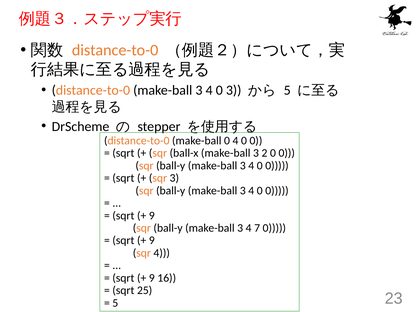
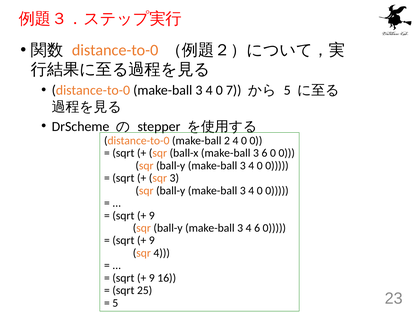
0 3: 3 -> 7
make-ball 0: 0 -> 2
3 2: 2 -> 6
4 7: 7 -> 6
